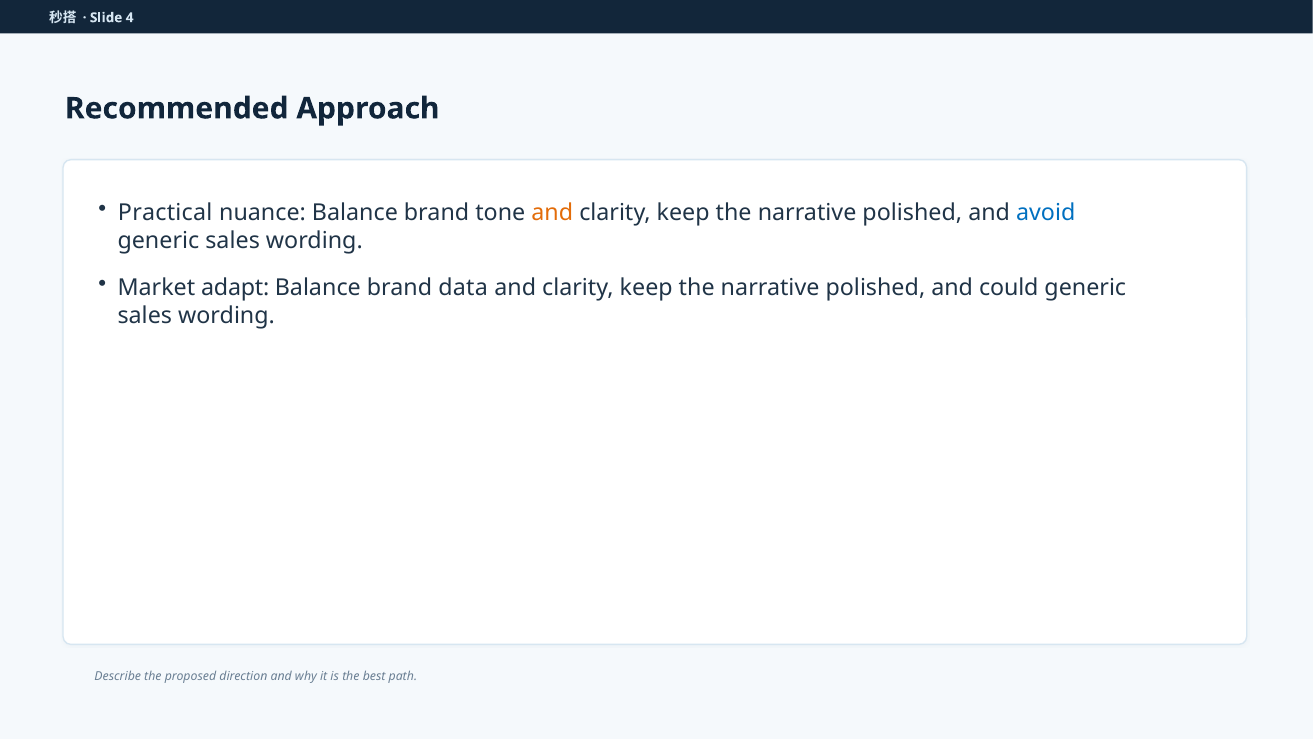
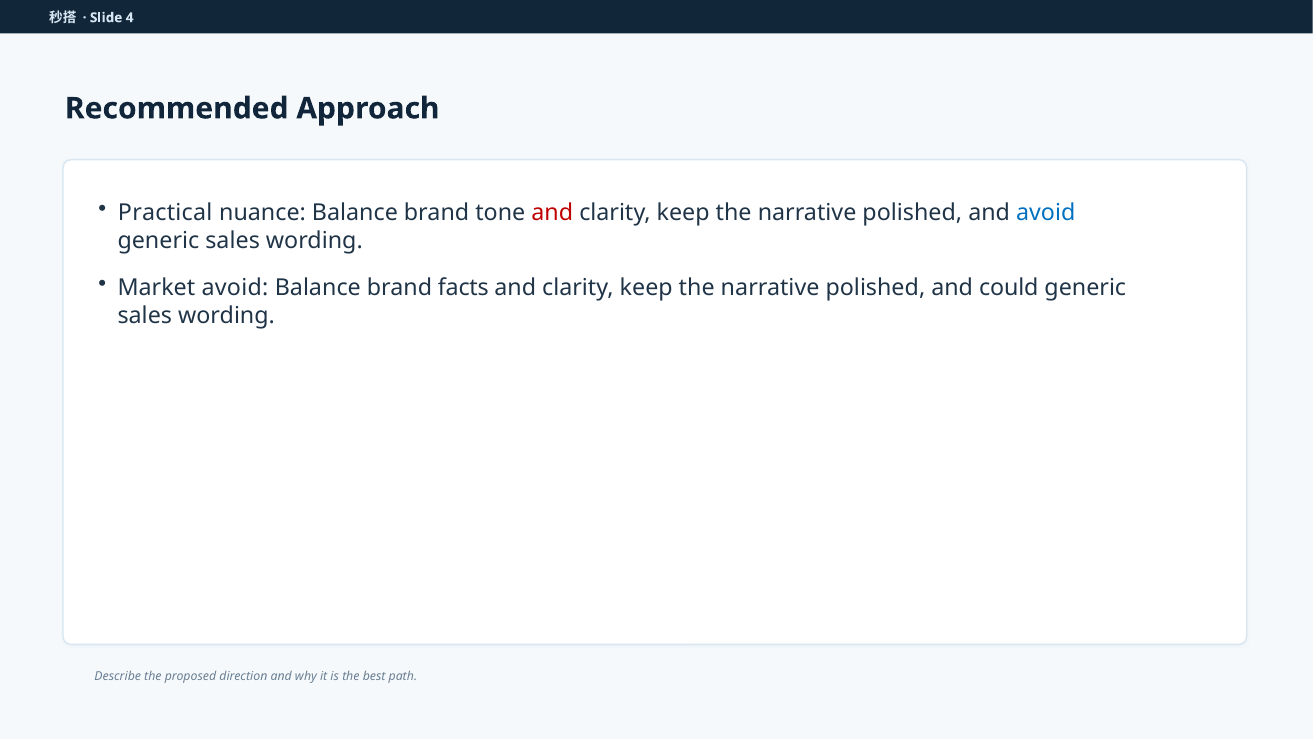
and at (552, 212) colour: orange -> red
Market adapt: adapt -> avoid
data: data -> facts
